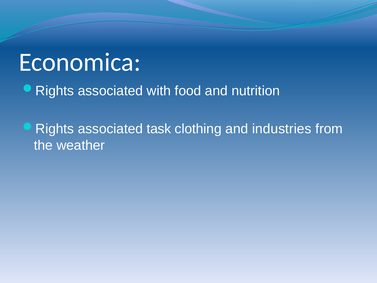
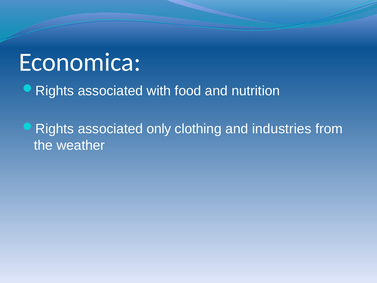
task: task -> only
